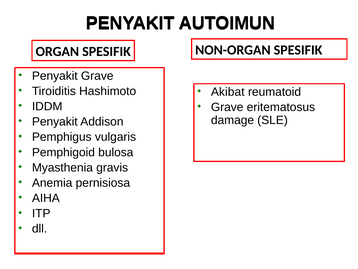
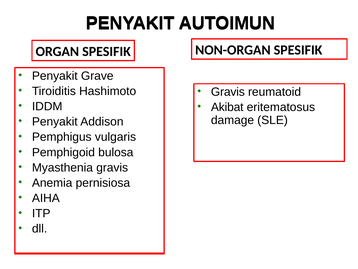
Akibat at (228, 92): Akibat -> Gravis
Grave at (227, 107): Grave -> Akibat
